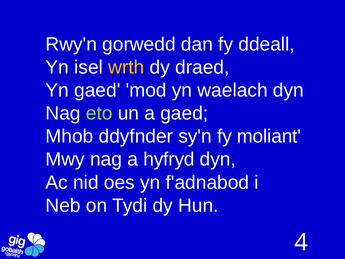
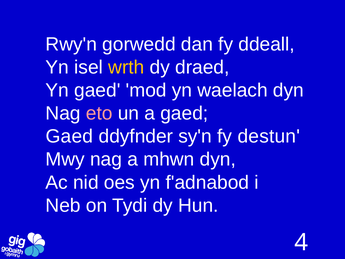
eto colour: light green -> pink
Mhob at (69, 136): Mhob -> Gaed
moliant: moliant -> destun
hyfryd: hyfryd -> mhwn
